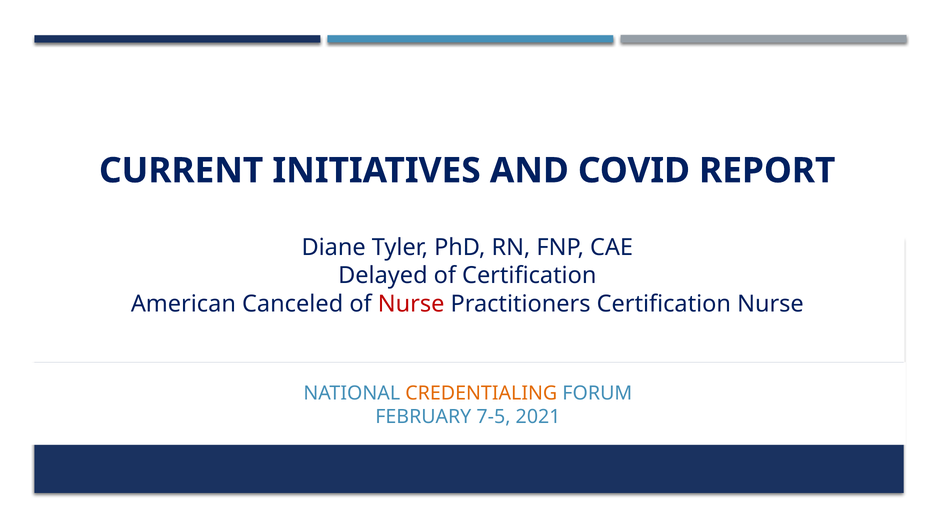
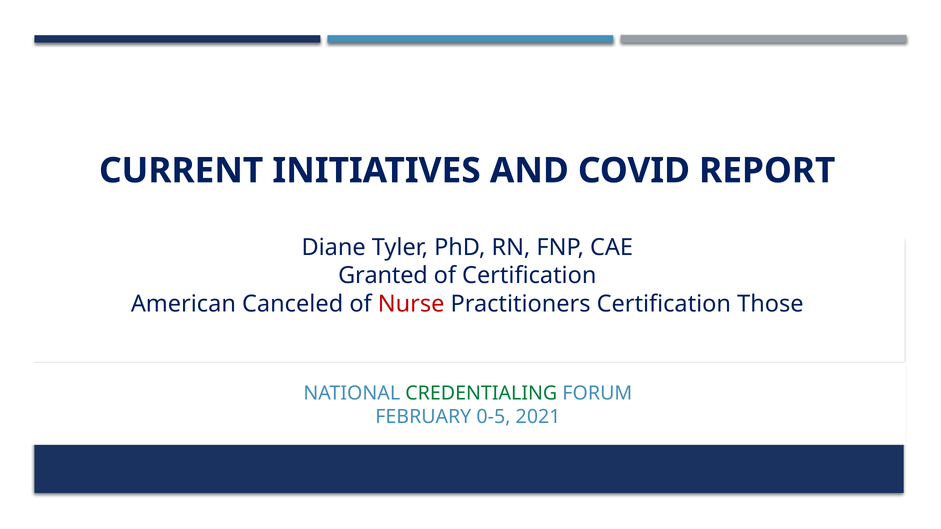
Delayed: Delayed -> Granted
Certification Nurse: Nurse -> Those
CREDENTIALING colour: orange -> green
7-5: 7-5 -> 0-5
